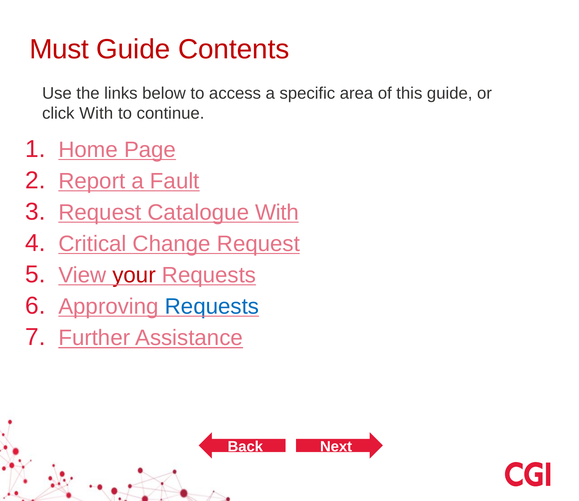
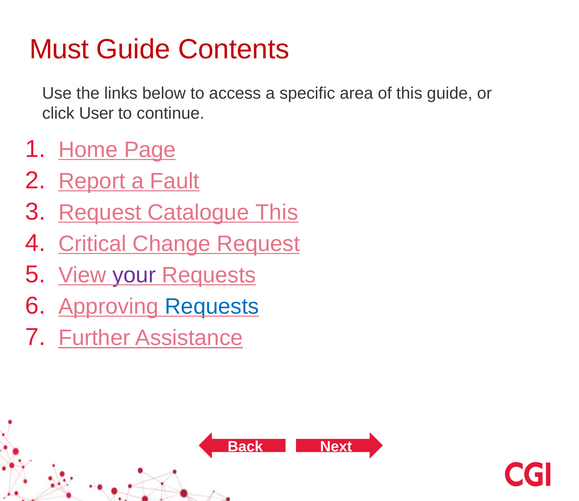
click With: With -> User
Catalogue With: With -> This
your colour: red -> purple
